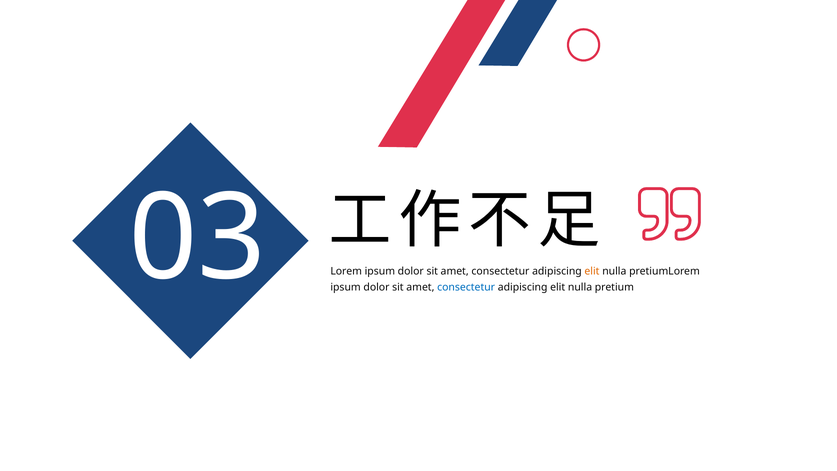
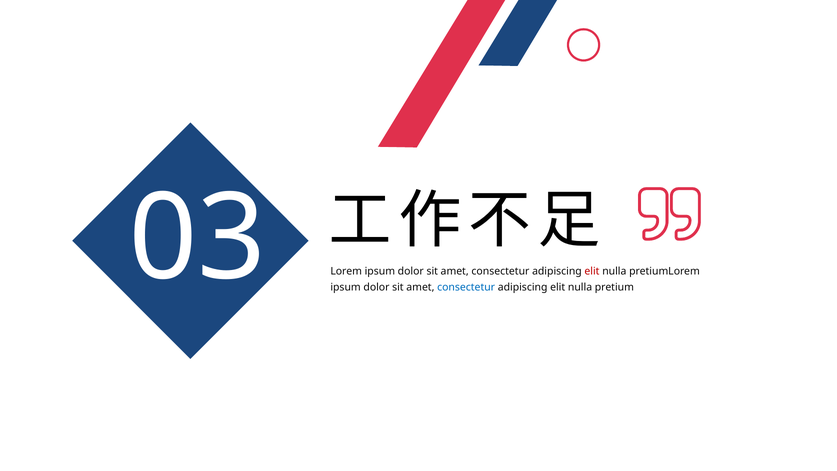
elit at (592, 271) colour: orange -> red
